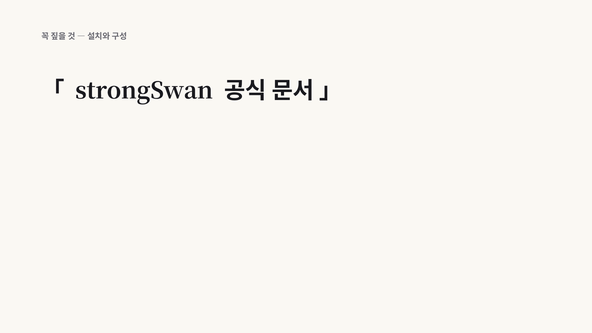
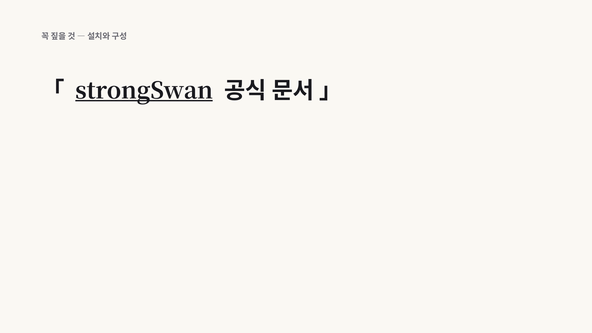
strongSwan underline: none -> present
